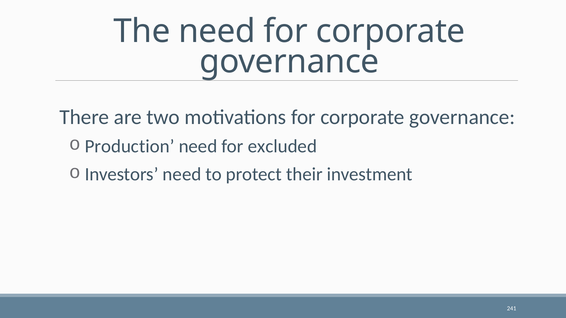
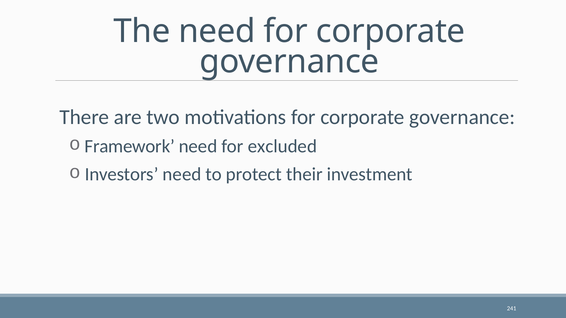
Production: Production -> Framework
